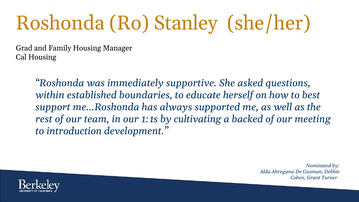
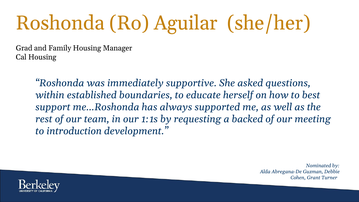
Stanley: Stanley -> Aguilar
cultivating: cultivating -> requesting
